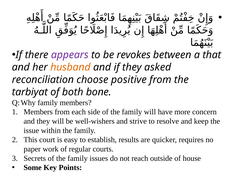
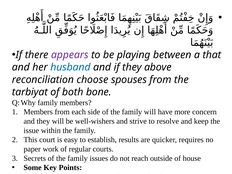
revokes: revokes -> playing
husband colour: orange -> blue
asked: asked -> above
positive: positive -> spouses
